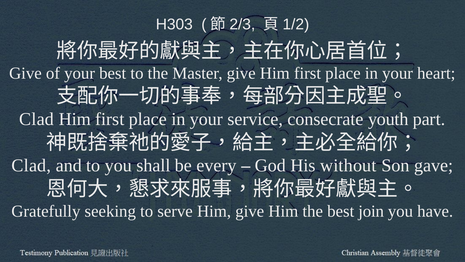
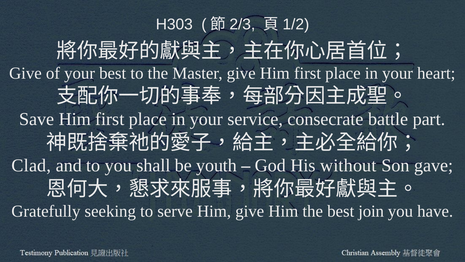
Clad at (37, 119): Clad -> Save
youth: youth -> battle
every: every -> youth
